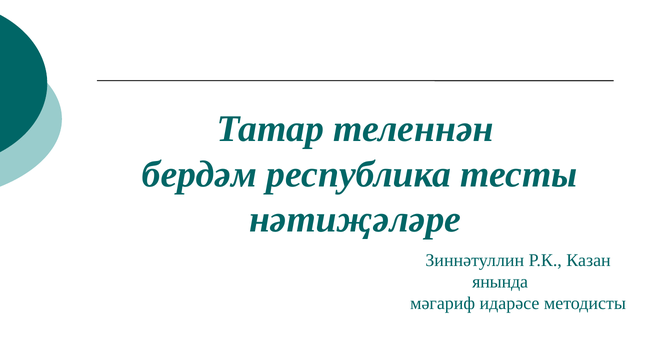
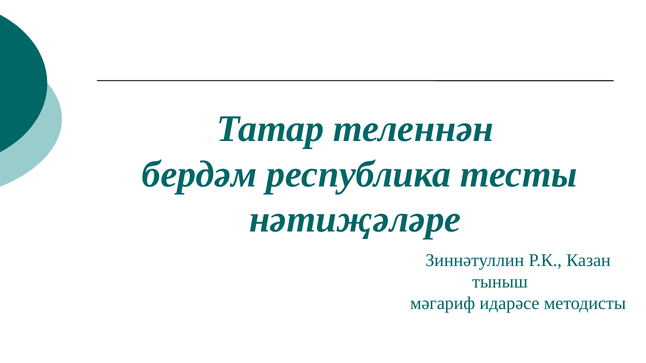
янында: янында -> тыныш
